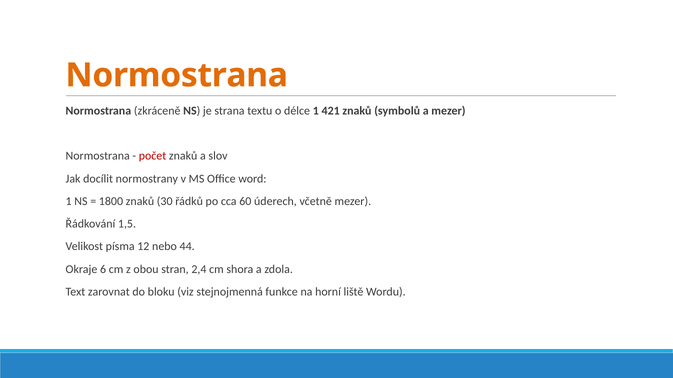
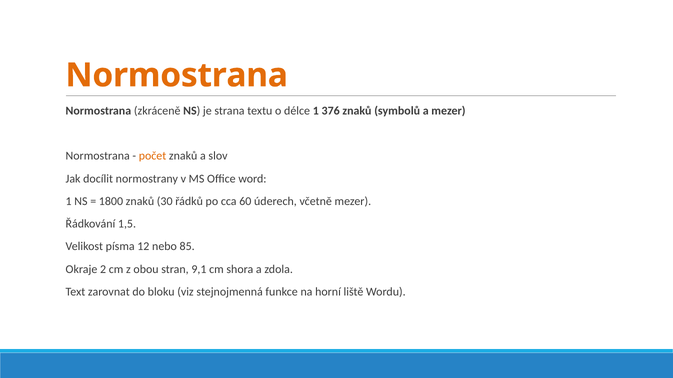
421: 421 -> 376
počet colour: red -> orange
44: 44 -> 85
6: 6 -> 2
2,4: 2,4 -> 9,1
